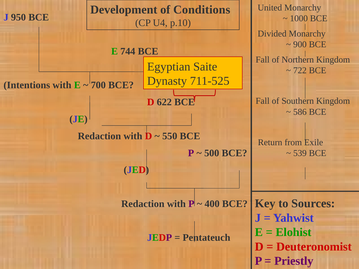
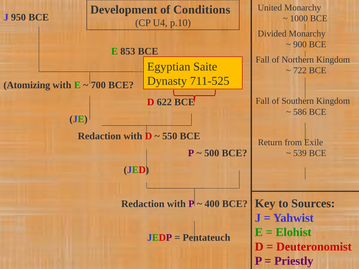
744: 744 -> 853
Intentions: Intentions -> Atomizing
